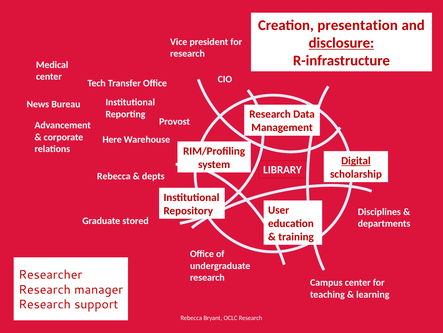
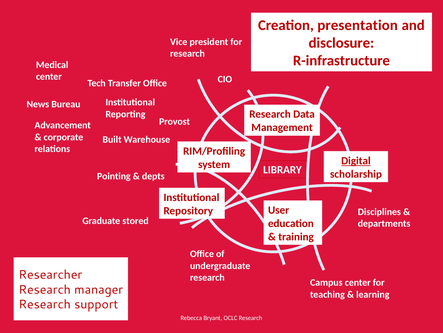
disclosure underline: present -> none
Here: Here -> Built
Rebecca at (114, 176): Rebecca -> Pointing
